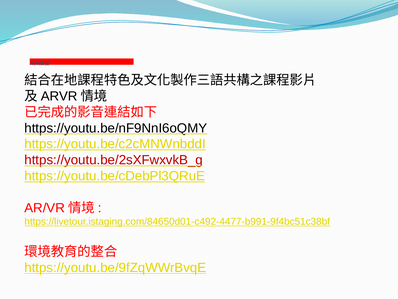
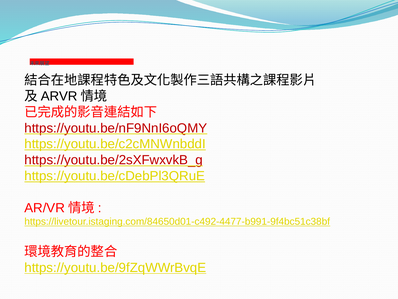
https://youtu.be/nF9NnI6oQMY colour: black -> red
